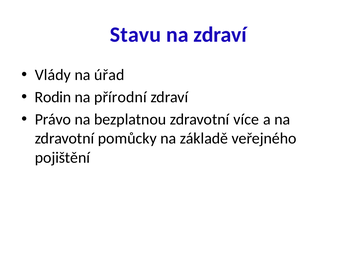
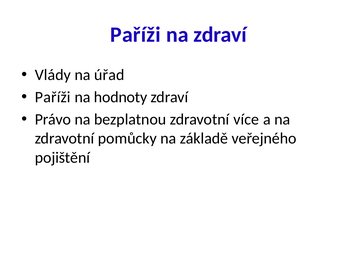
Stavu at (136, 35): Stavu -> Paříži
Rodin at (53, 97): Rodin -> Paříži
přírodní: přírodní -> hodnoty
